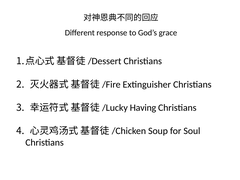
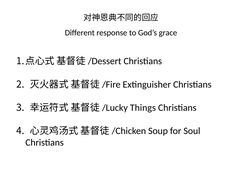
Having: Having -> Things
